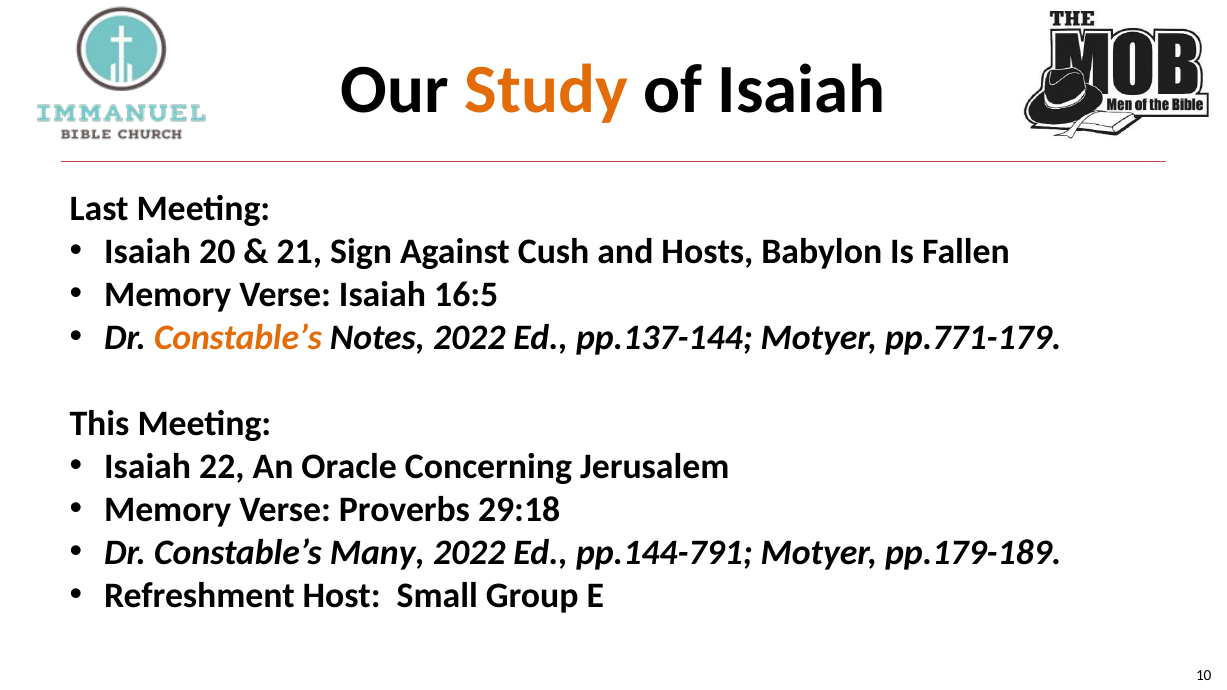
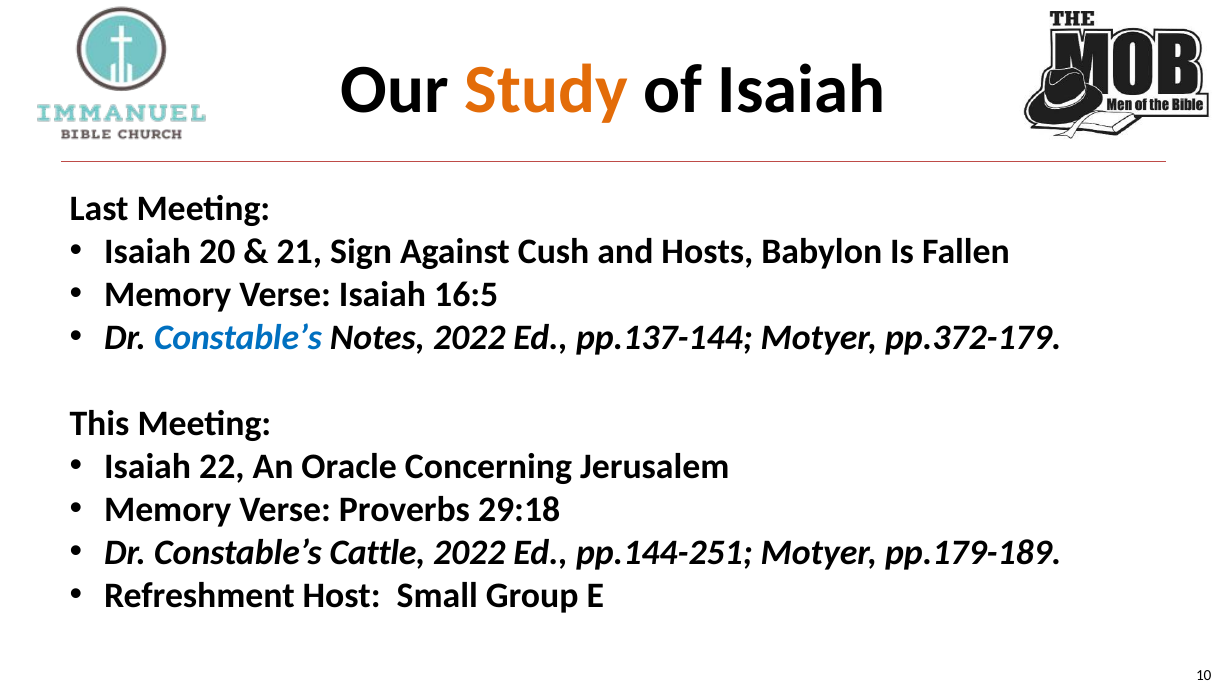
Constable’s at (238, 338) colour: orange -> blue
pp.771-179: pp.771-179 -> pp.372-179
Many: Many -> Cattle
pp.144-791: pp.144-791 -> pp.144-251
